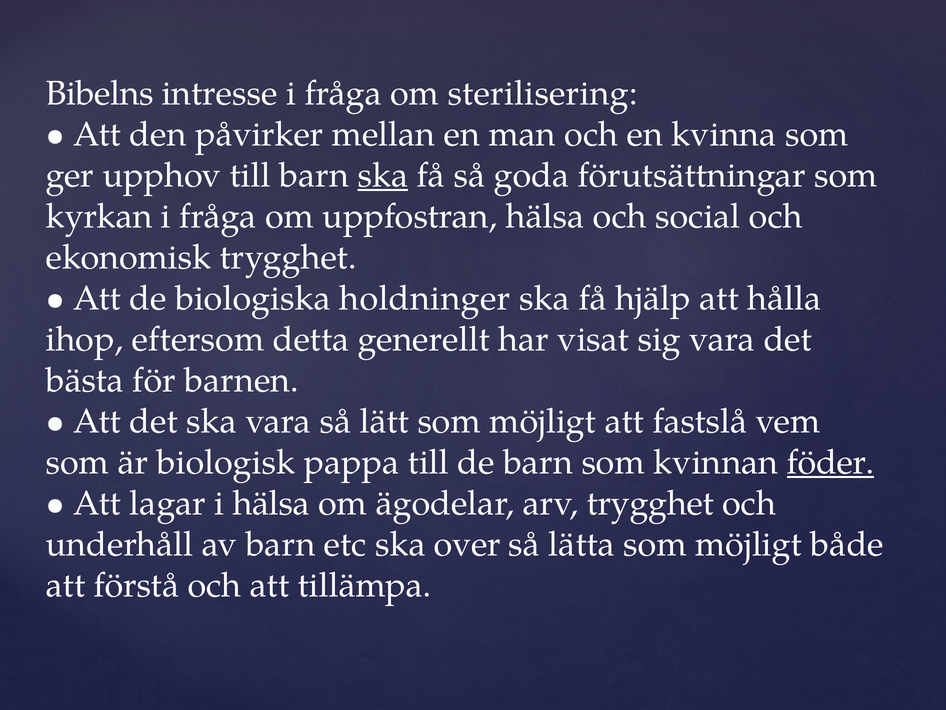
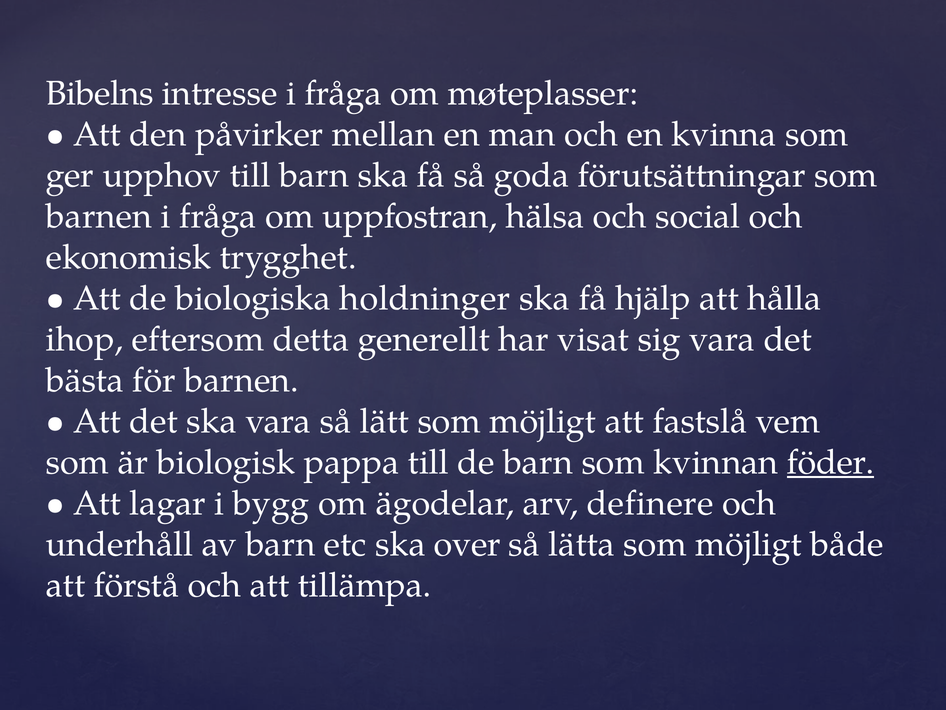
sterilisering: sterilisering -> møteplasser
ska at (383, 175) underline: present -> none
kyrkan at (99, 216): kyrkan -> barnen
i hälsa: hälsa -> bygg
arv trygghet: trygghet -> definere
